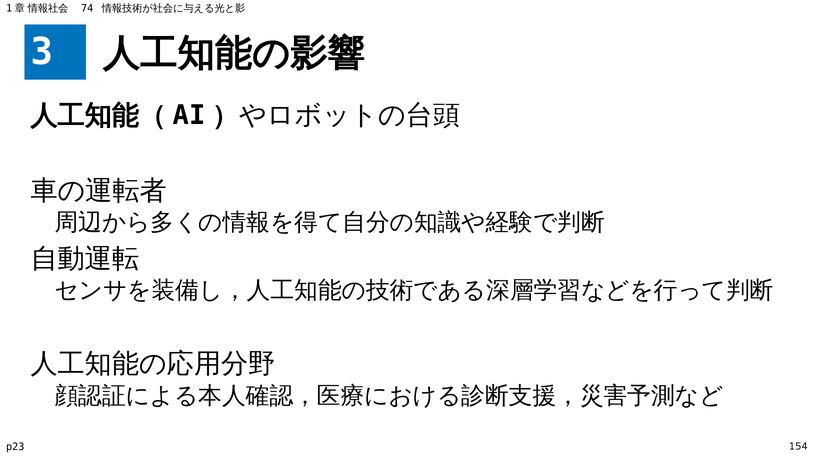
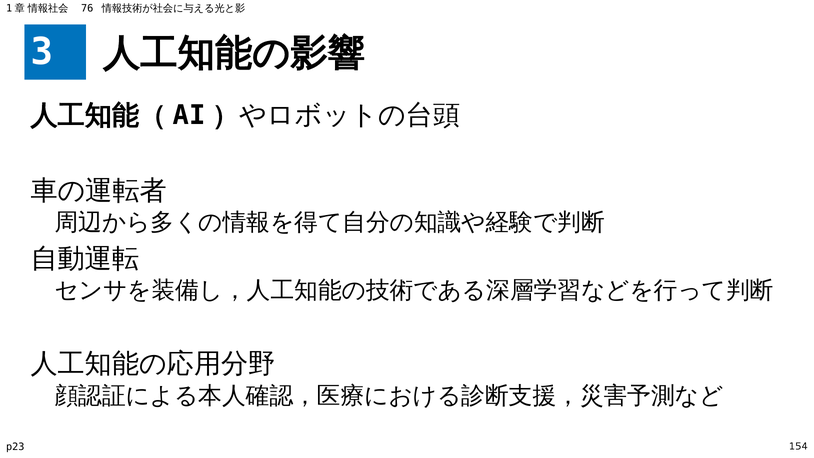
74: 74 -> 76
